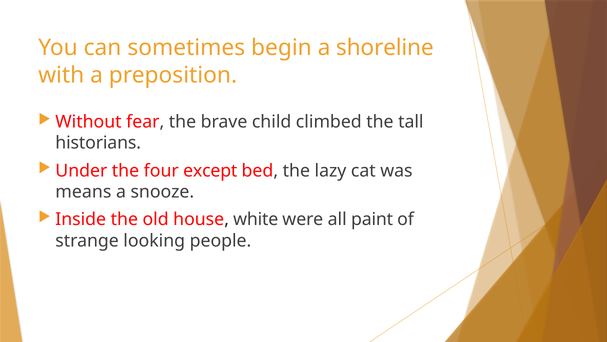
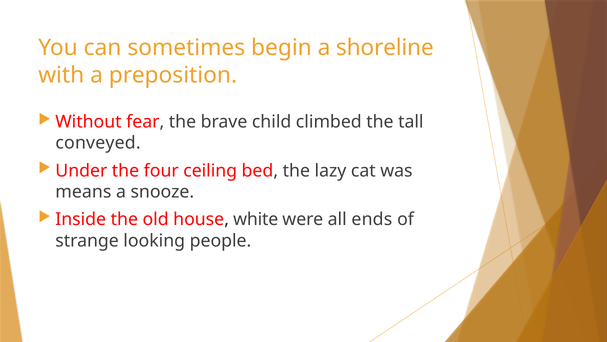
historians: historians -> conveyed
except: except -> ceiling
paint: paint -> ends
